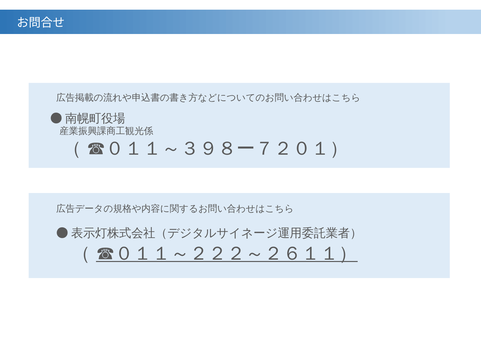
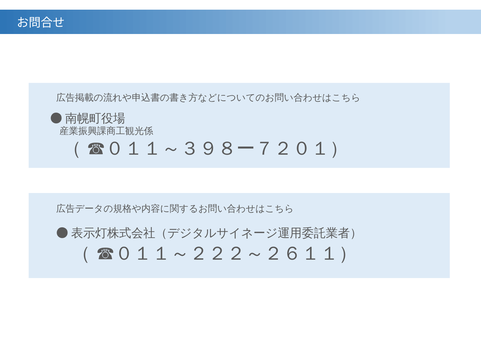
☎０１１～２２２～２６１１） underline: present -> none
